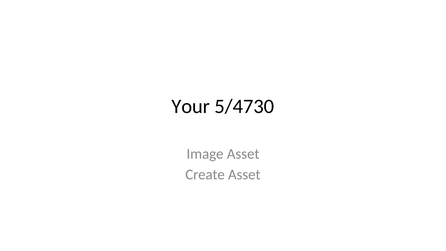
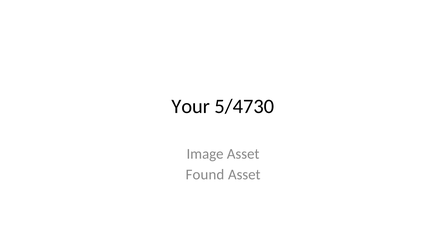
Create: Create -> Found
